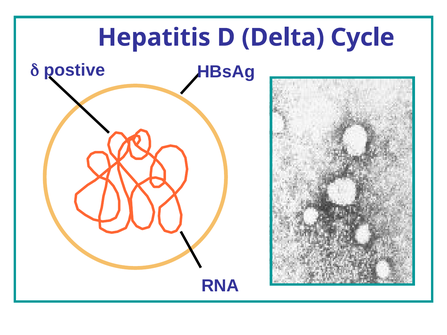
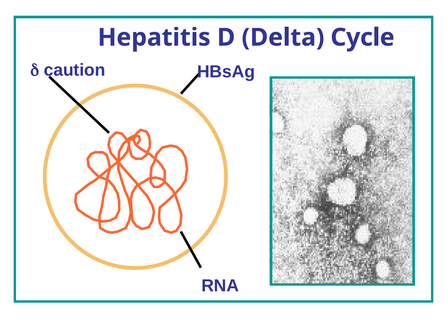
postive: postive -> caution
